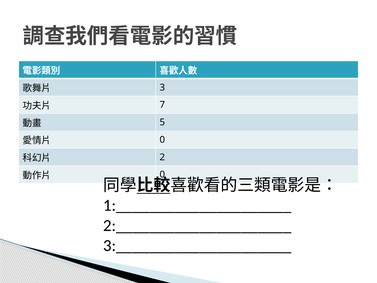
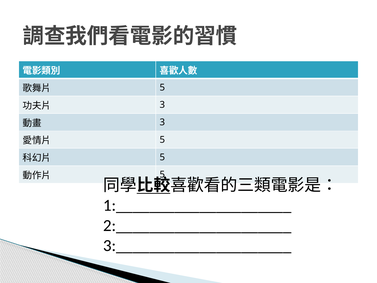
3 at (162, 87): 3 -> 5
7 at (162, 105): 7 -> 3
5 at (162, 122): 5 -> 3
0 at (162, 140): 0 -> 5
2 at (162, 157): 2 -> 5
0 at (162, 174): 0 -> 5
